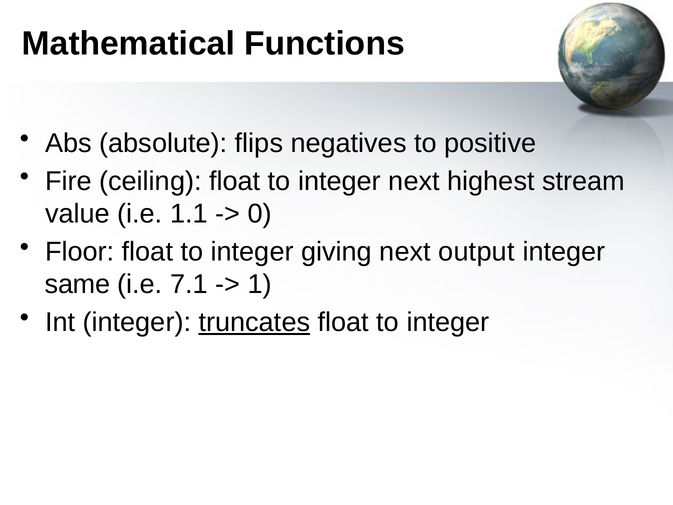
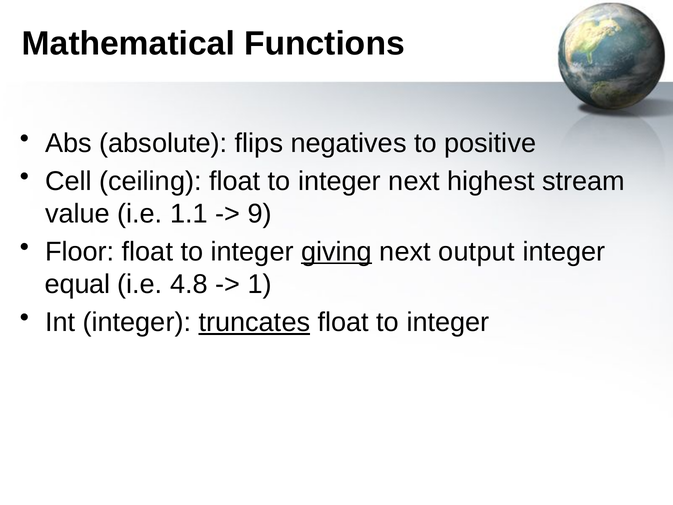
Fire: Fire -> Cell
0: 0 -> 9
giving underline: none -> present
same: same -> equal
7.1: 7.1 -> 4.8
